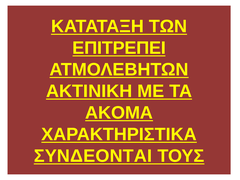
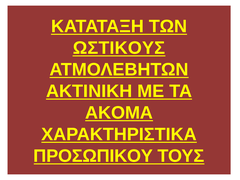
ΕΠΙΤΡΕΠΕΙ: ΕΠΙΤΡΕΠΕΙ -> ΩΣΤΙΚΟΥΣ
ΣΥΝΔΕΟΝΤΑΙ: ΣΥΝΔΕΟΝΤΑΙ -> ΠΡΟΣΩΠΙΚΟΥ
